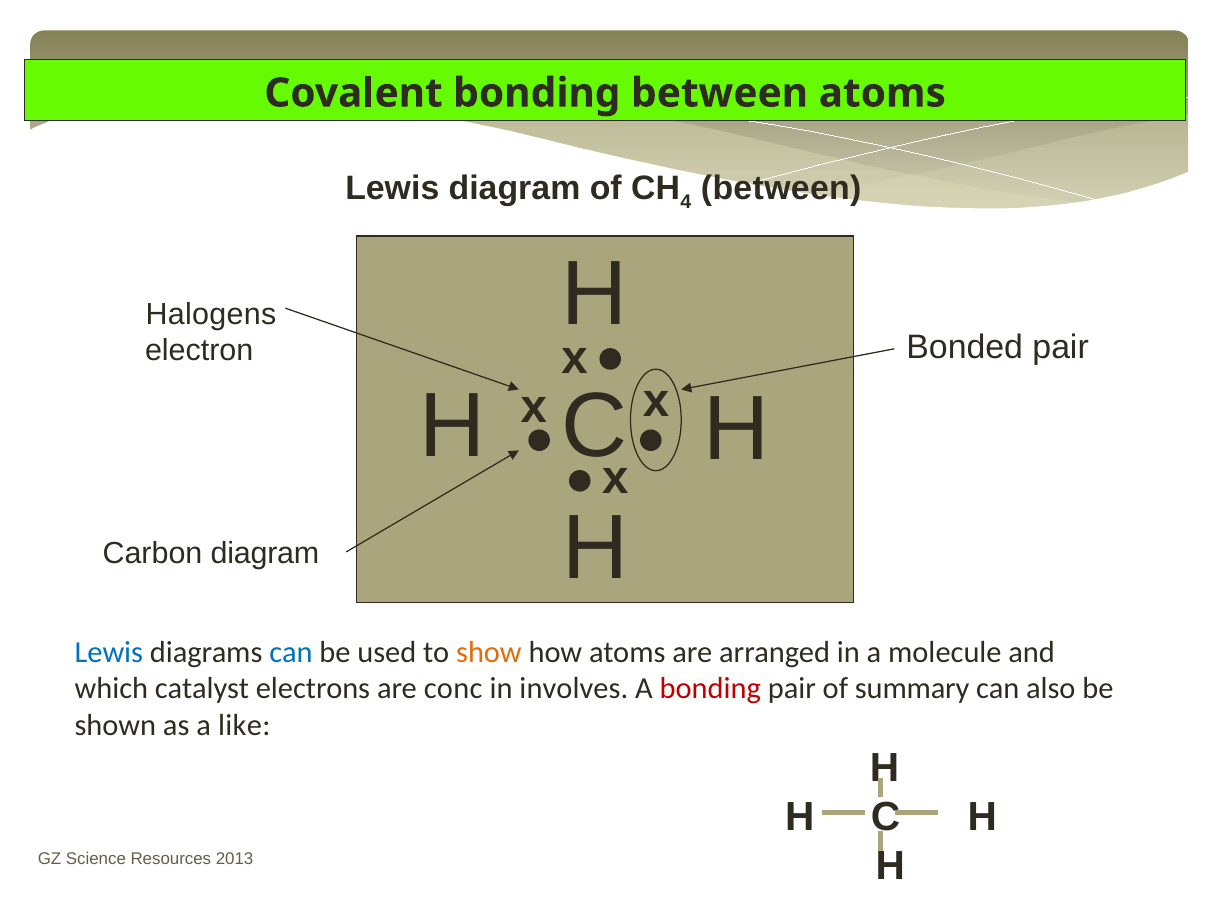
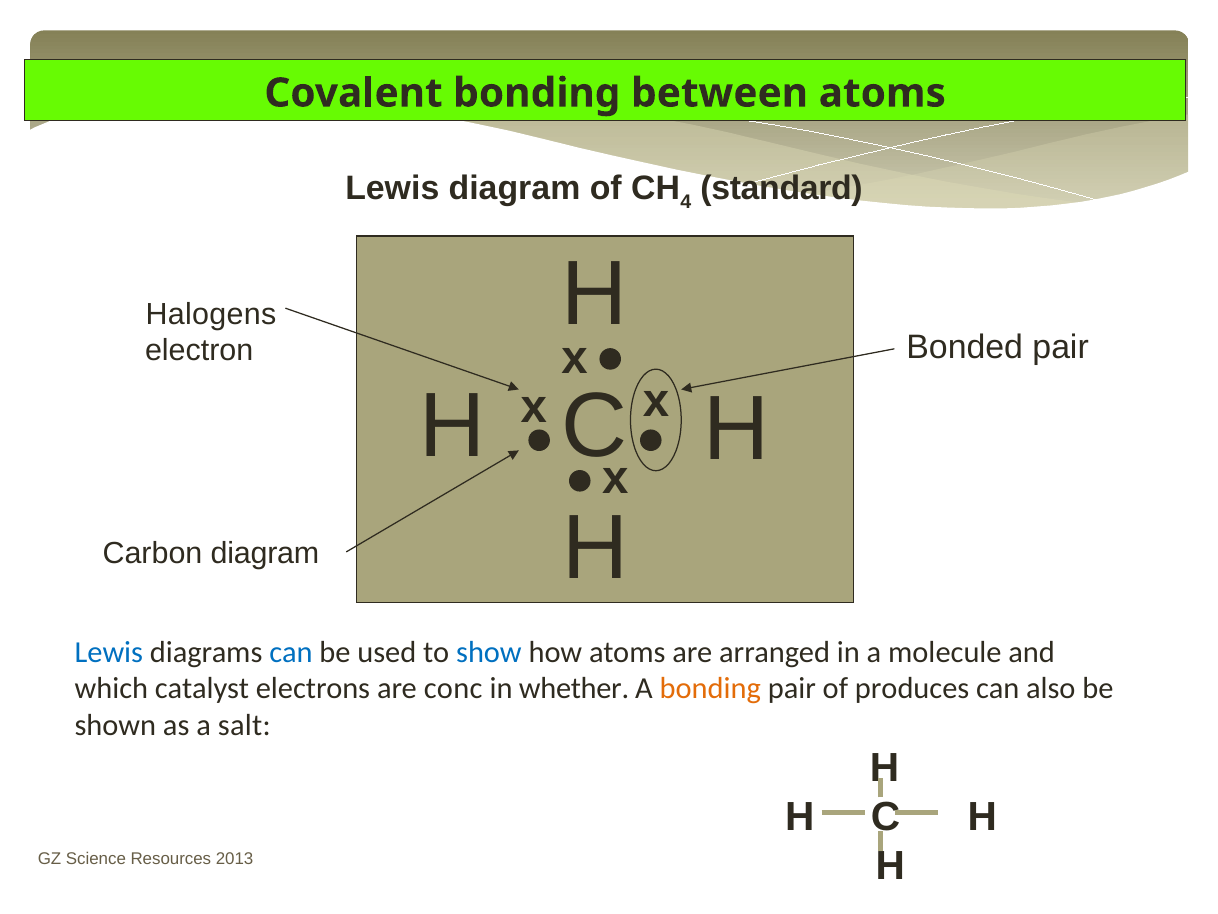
between at (781, 189): between -> standard
show colour: orange -> blue
involves: involves -> whether
bonding at (710, 688) colour: red -> orange
summary: summary -> produces
like: like -> salt
